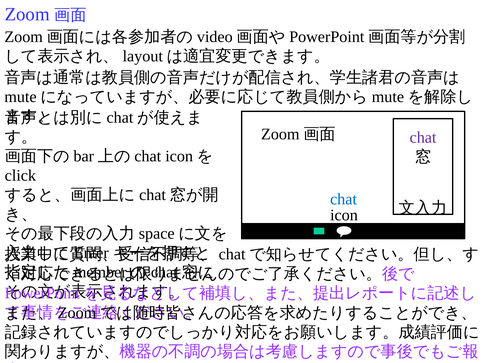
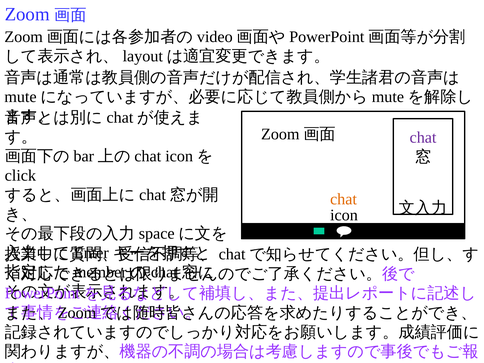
chat at (344, 199) colour: blue -> orange
